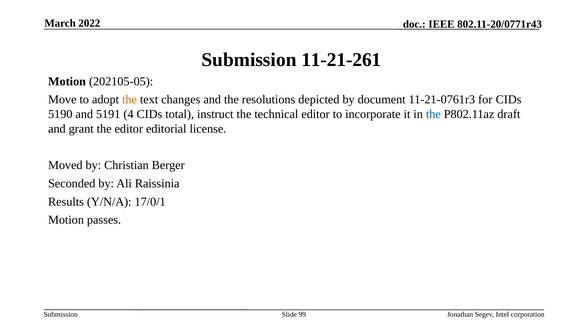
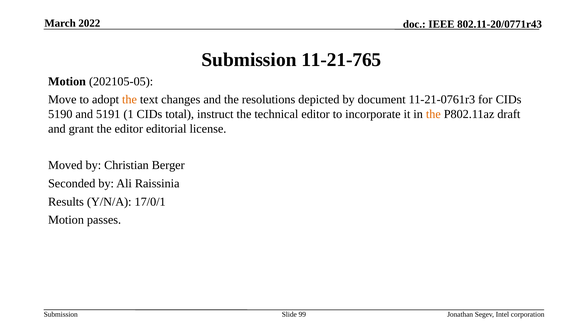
11-21-261: 11-21-261 -> 11-21-765
4: 4 -> 1
the at (433, 114) colour: blue -> orange
